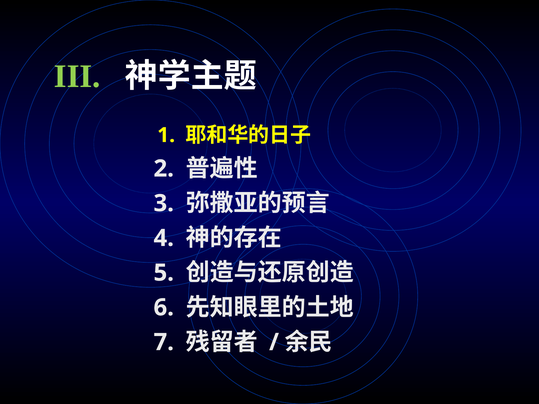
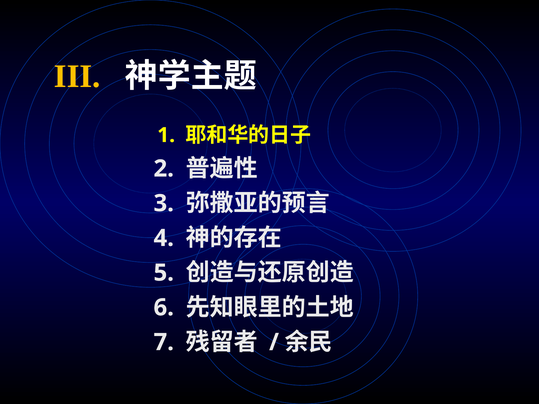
III colour: light green -> yellow
